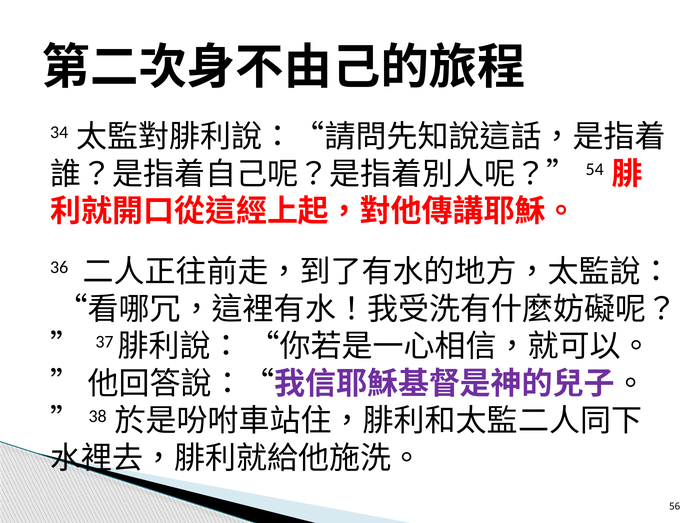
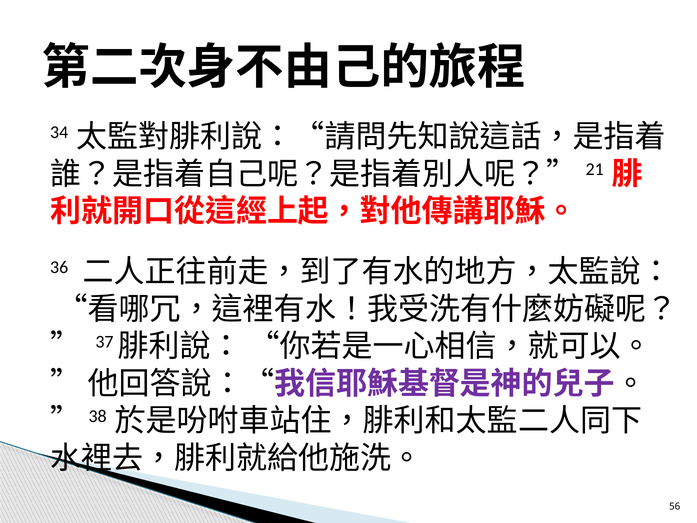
54: 54 -> 21
